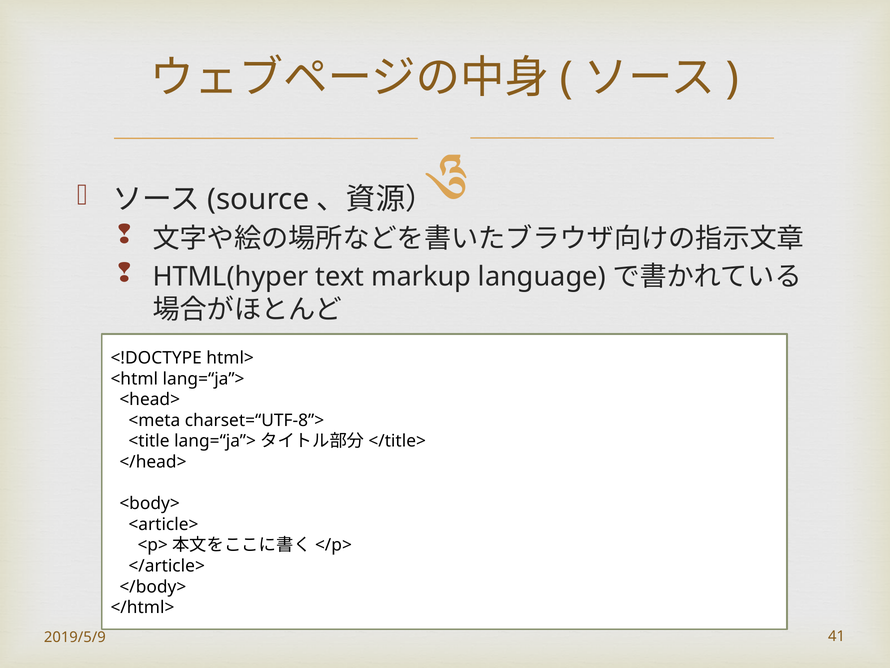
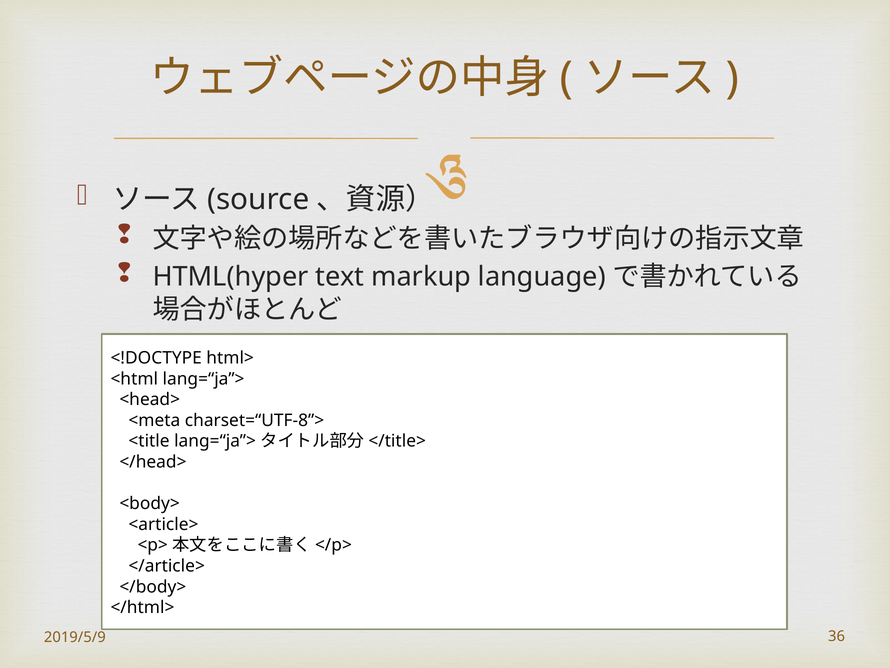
41: 41 -> 36
